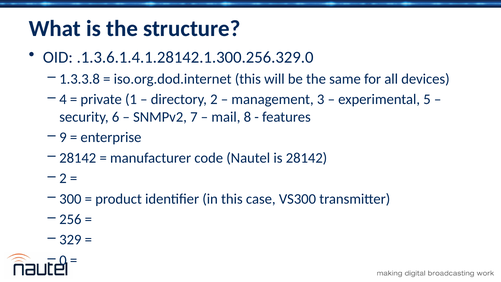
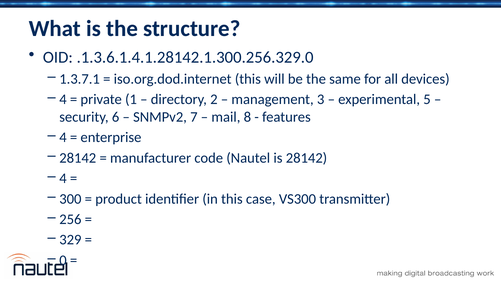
1.3.3.8: 1.3.3.8 -> 1.3.7.1
9 at (63, 137): 9 -> 4
2 at (63, 178): 2 -> 4
